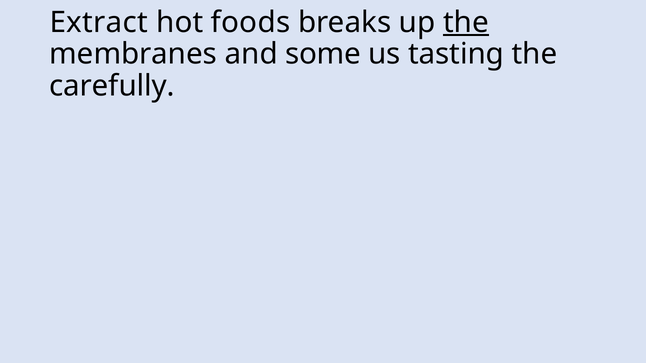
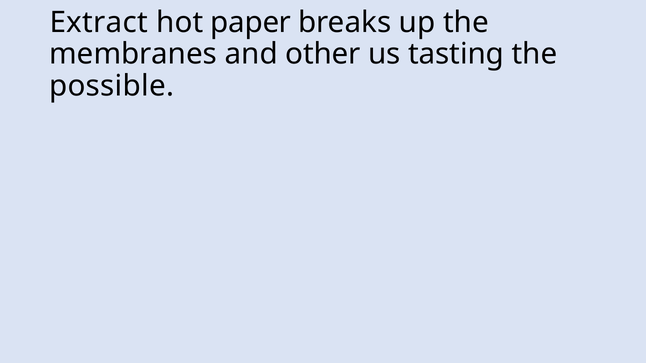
foods: foods -> paper
the at (466, 22) underline: present -> none
some: some -> other
carefully: carefully -> possible
